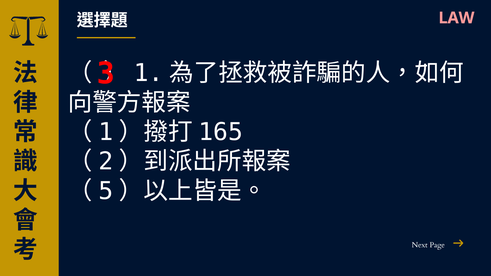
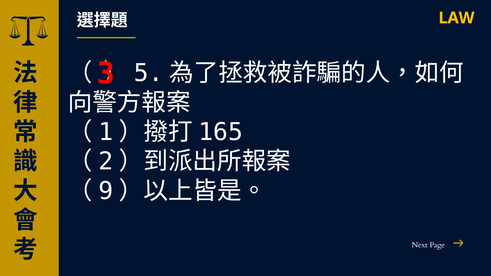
LAW colour: pink -> yellow
1 at (149, 73): 1 -> 5
5: 5 -> 9
